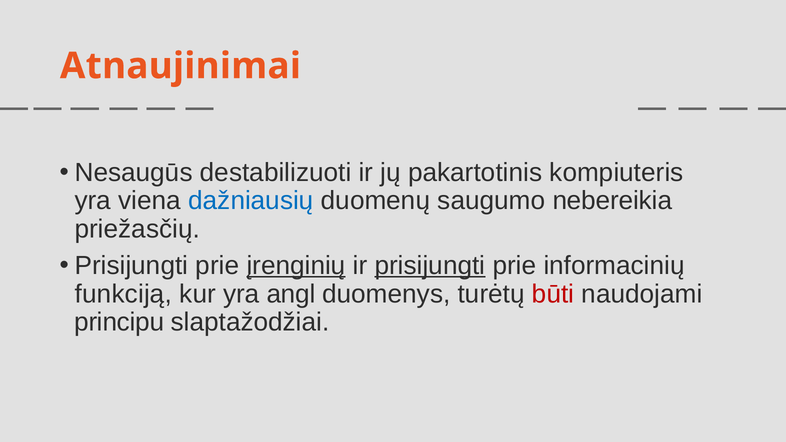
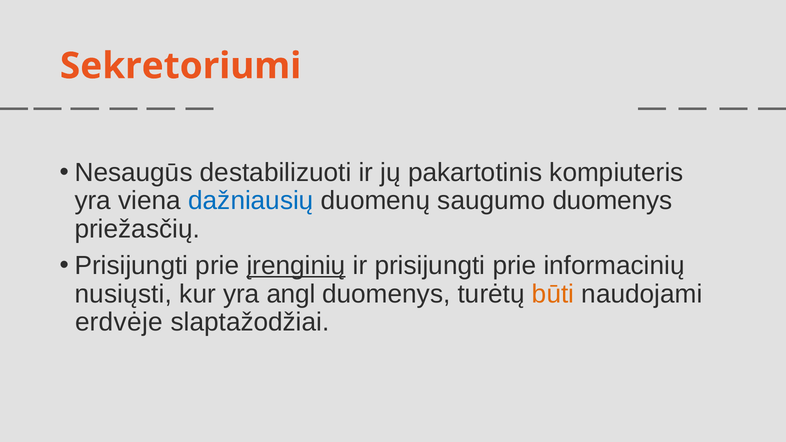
Atnaujinimai: Atnaujinimai -> Sekretoriumi
saugumo nebereikia: nebereikia -> duomenys
prisijungti at (430, 266) underline: present -> none
funkciją: funkciją -> nusiųsti
būti colour: red -> orange
principu: principu -> erdvėje
